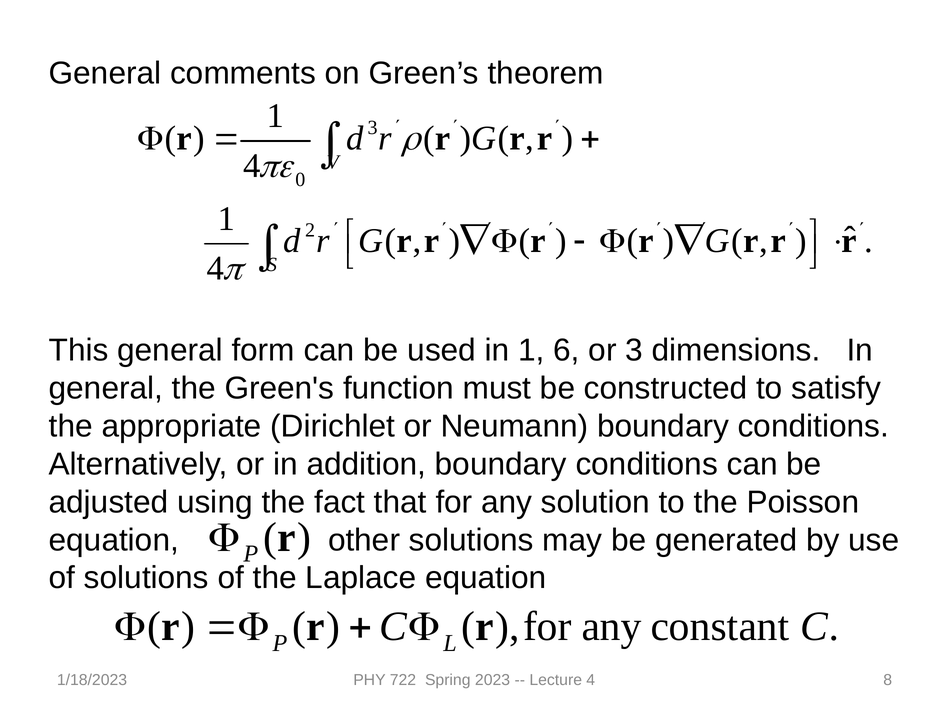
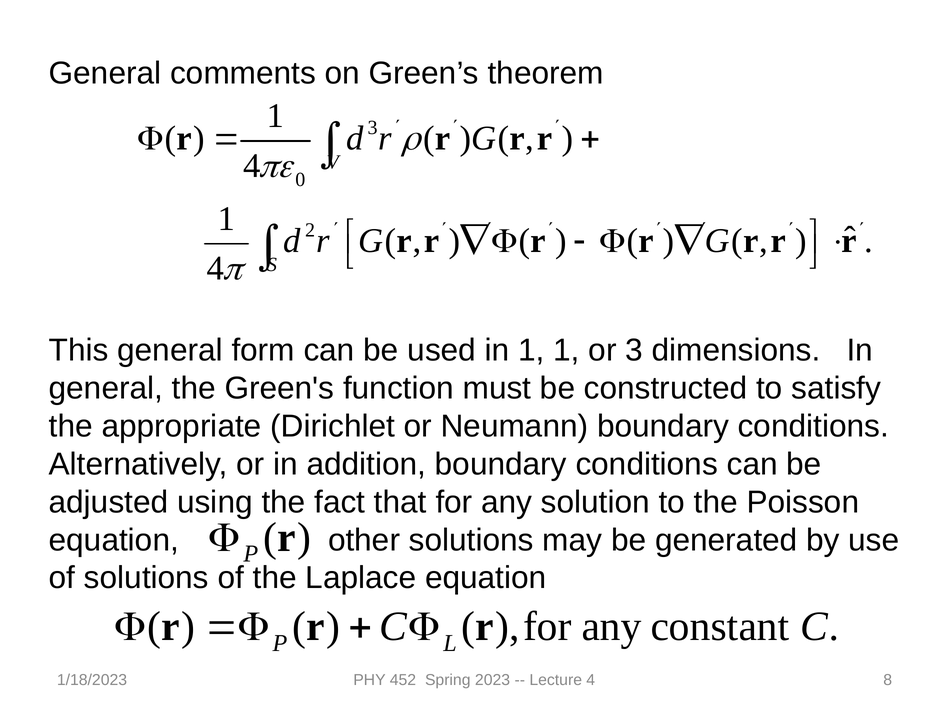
1 6: 6 -> 1
722: 722 -> 452
